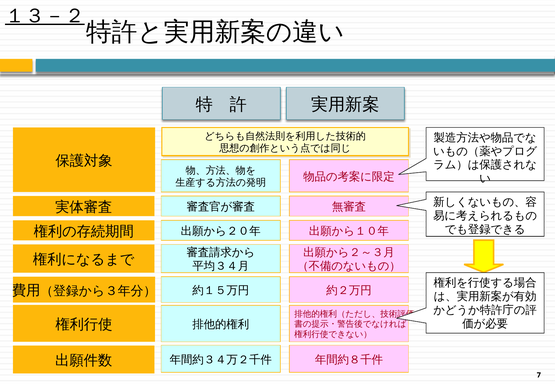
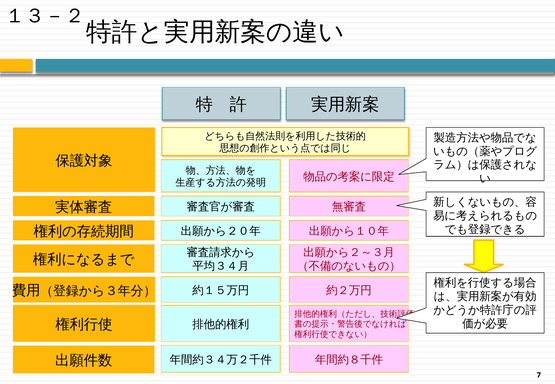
１３－２ underline: present -> none
